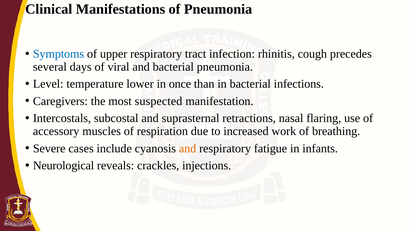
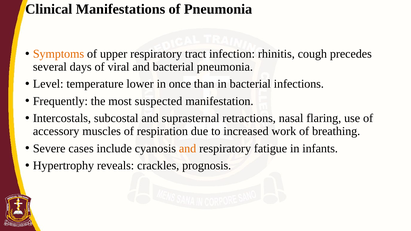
Symptoms colour: blue -> orange
Caregivers: Caregivers -> Frequently
Neurological: Neurological -> Hypertrophy
injections: injections -> prognosis
